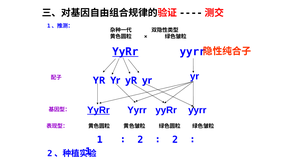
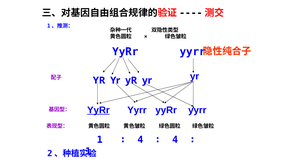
YyRr at (125, 52) underline: present -> none
2 at (140, 139): 2 -> 4
2 at (175, 139): 2 -> 4
